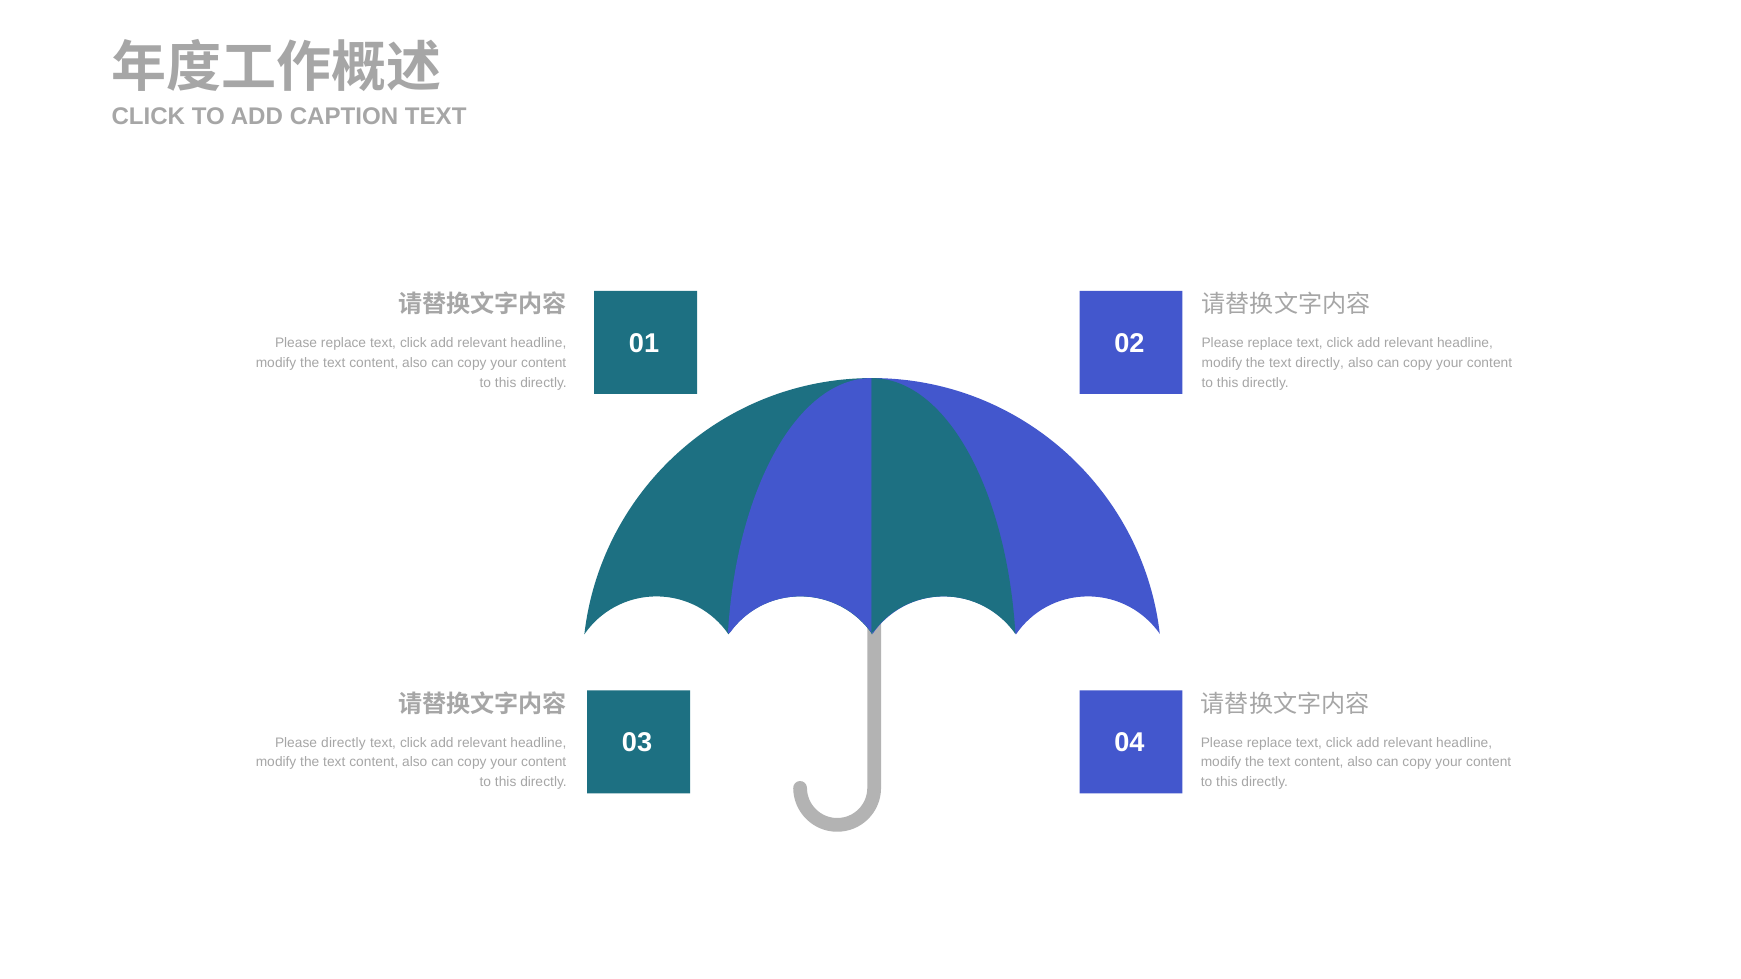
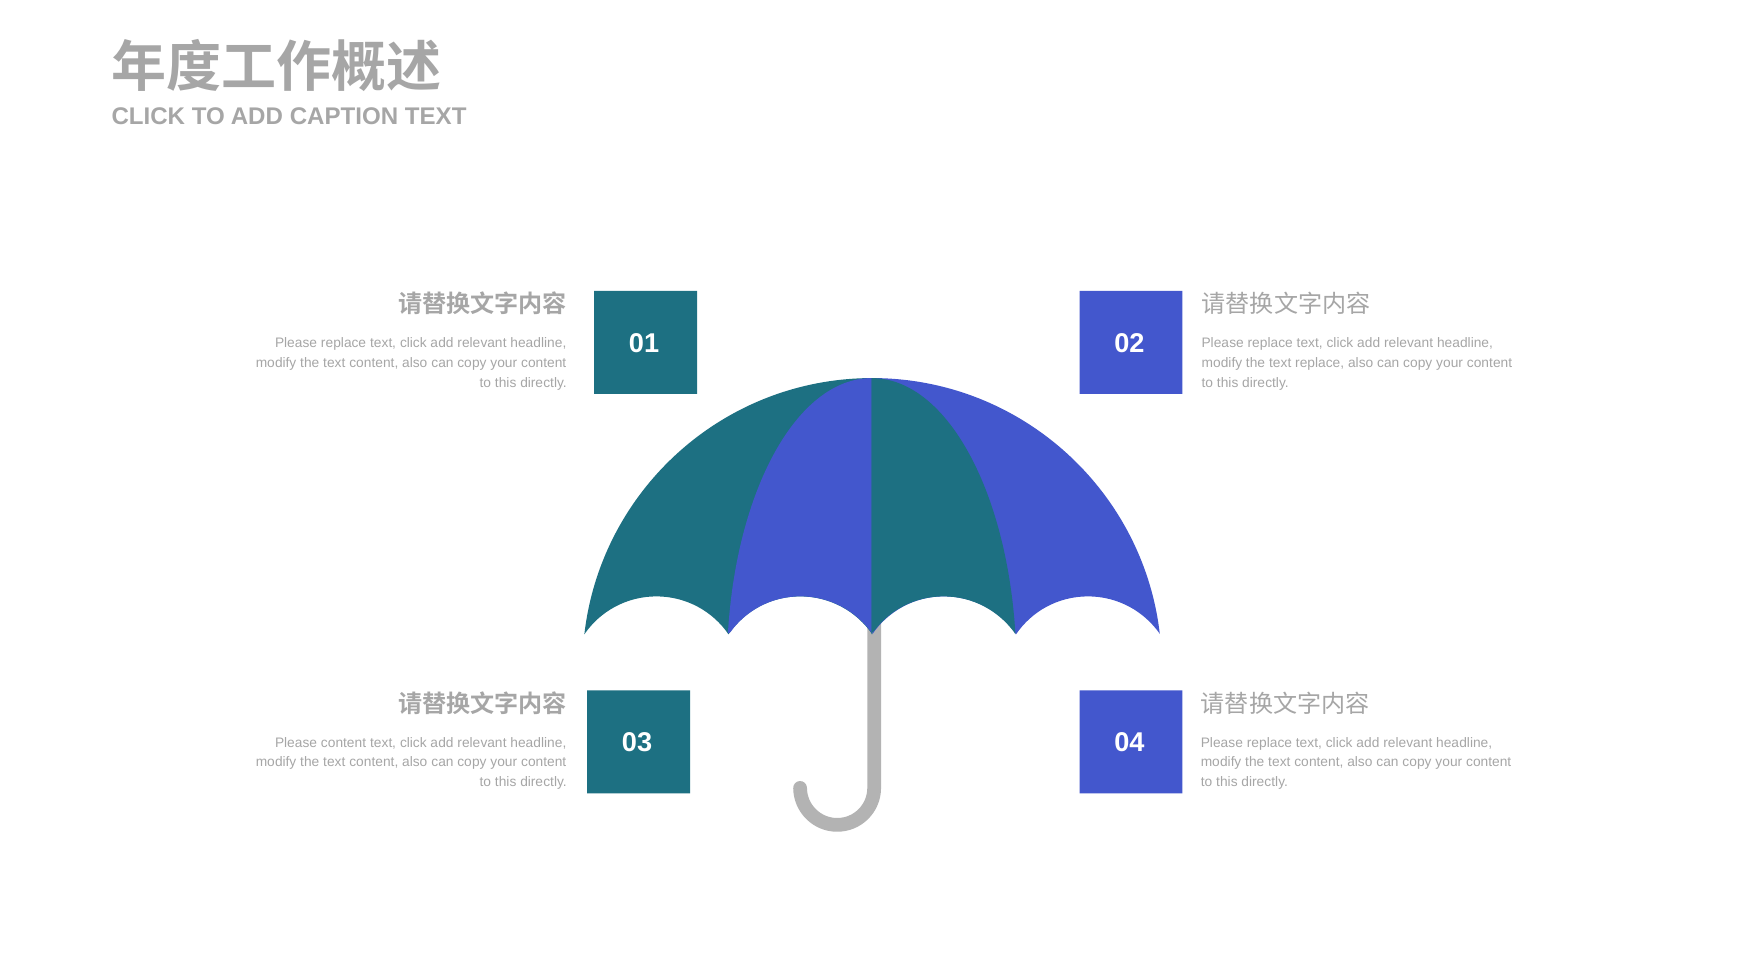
text directly: directly -> replace
Please directly: directly -> content
